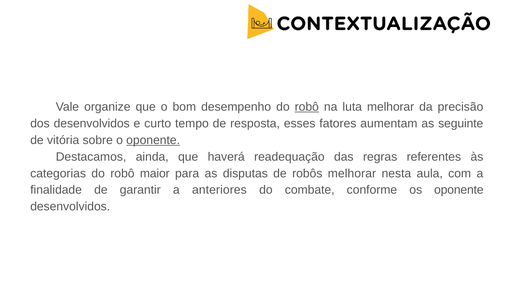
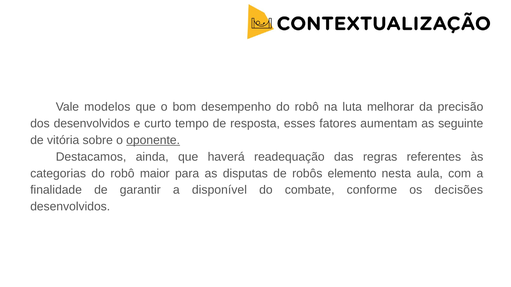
organize: organize -> modelos
robô at (307, 107) underline: present -> none
robôs melhorar: melhorar -> elemento
anteriores: anteriores -> disponível
os oponente: oponente -> decisões
